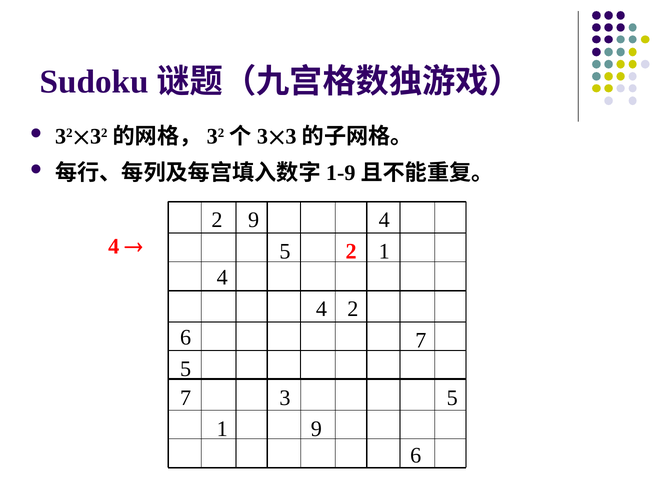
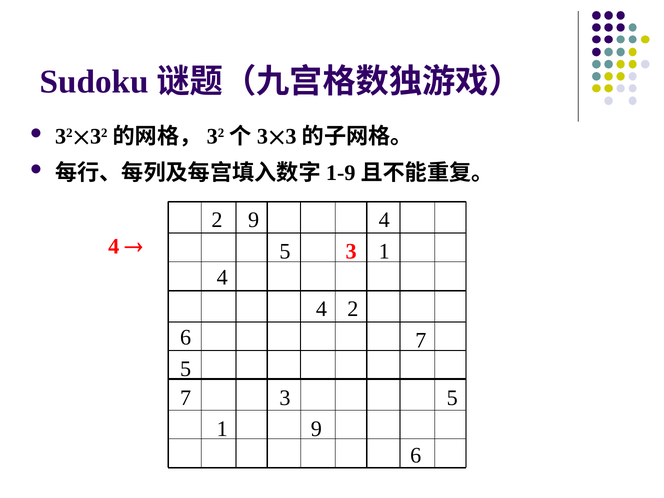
2 at (351, 251): 2 -> 3
